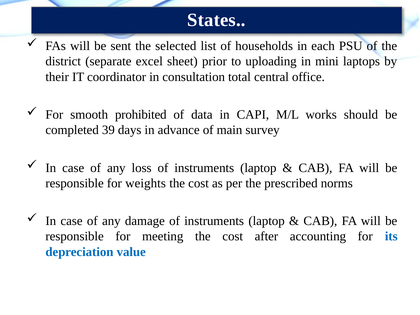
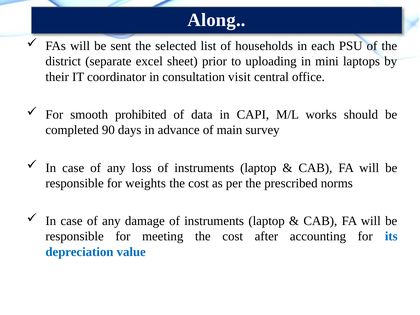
States: States -> Along
total: total -> visit
39: 39 -> 90
